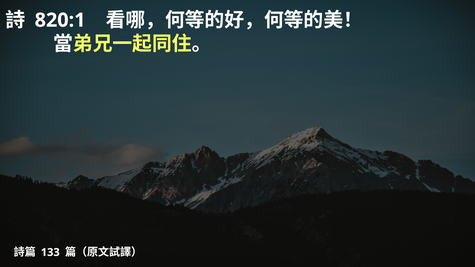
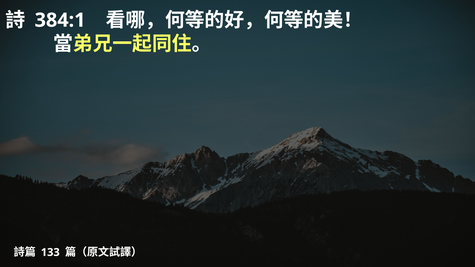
820:1: 820:1 -> 384:1
